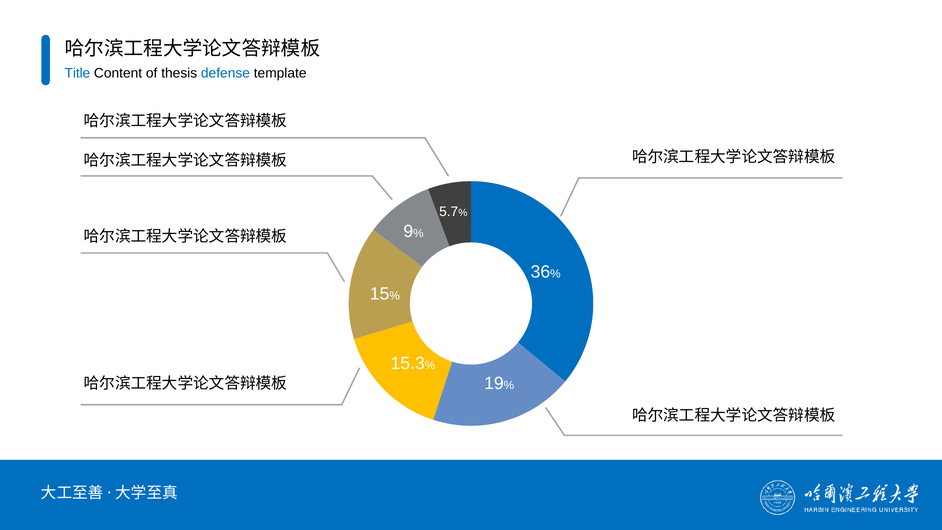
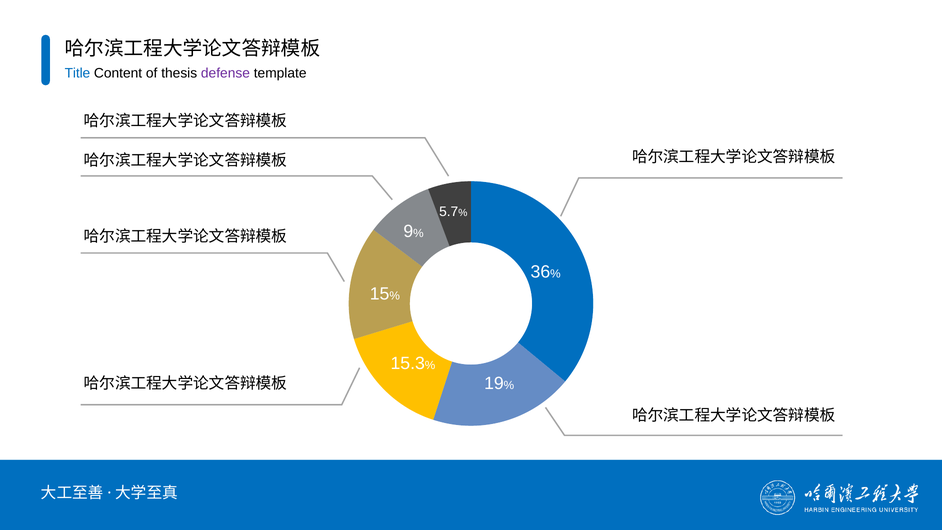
defense colour: blue -> purple
